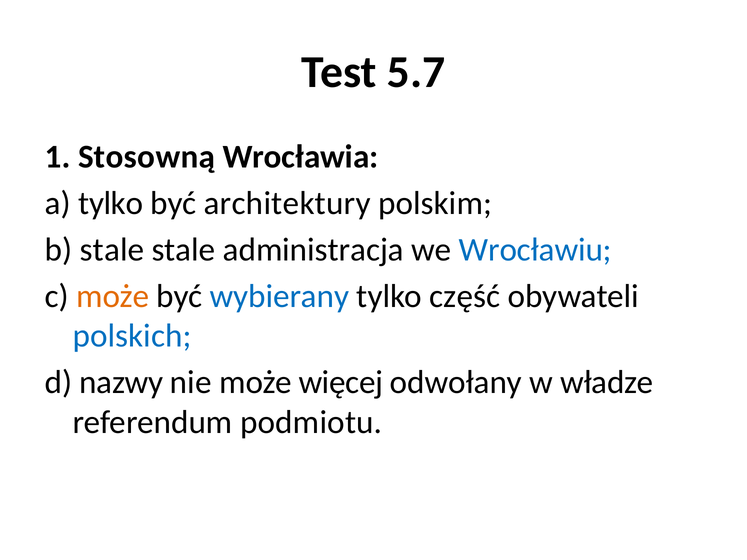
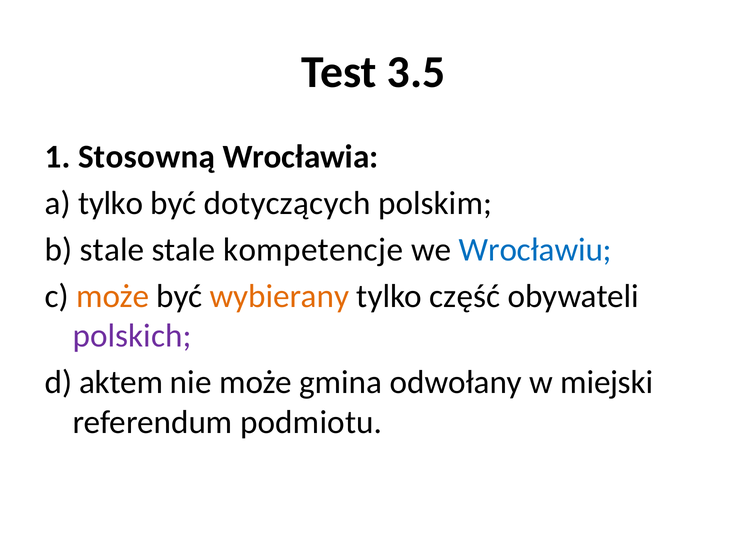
5.7: 5.7 -> 3.5
architektury: architektury -> dotyczących
administracja: administracja -> kompetencje
wybierany colour: blue -> orange
polskich colour: blue -> purple
nazwy: nazwy -> aktem
więcej: więcej -> gmina
władze: władze -> miejski
